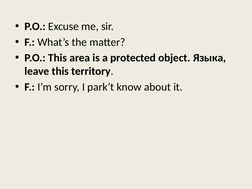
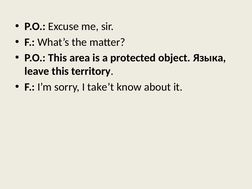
park’t: park’t -> take’t
